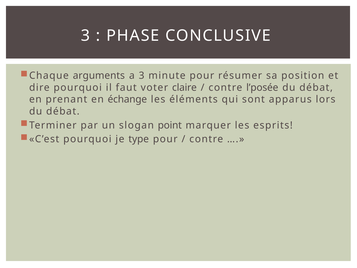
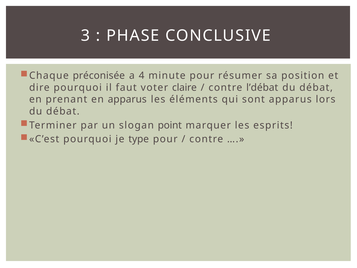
arguments: arguments -> préconisée
a 3: 3 -> 4
l’posée: l’posée -> l’débat
en échange: échange -> apparus
